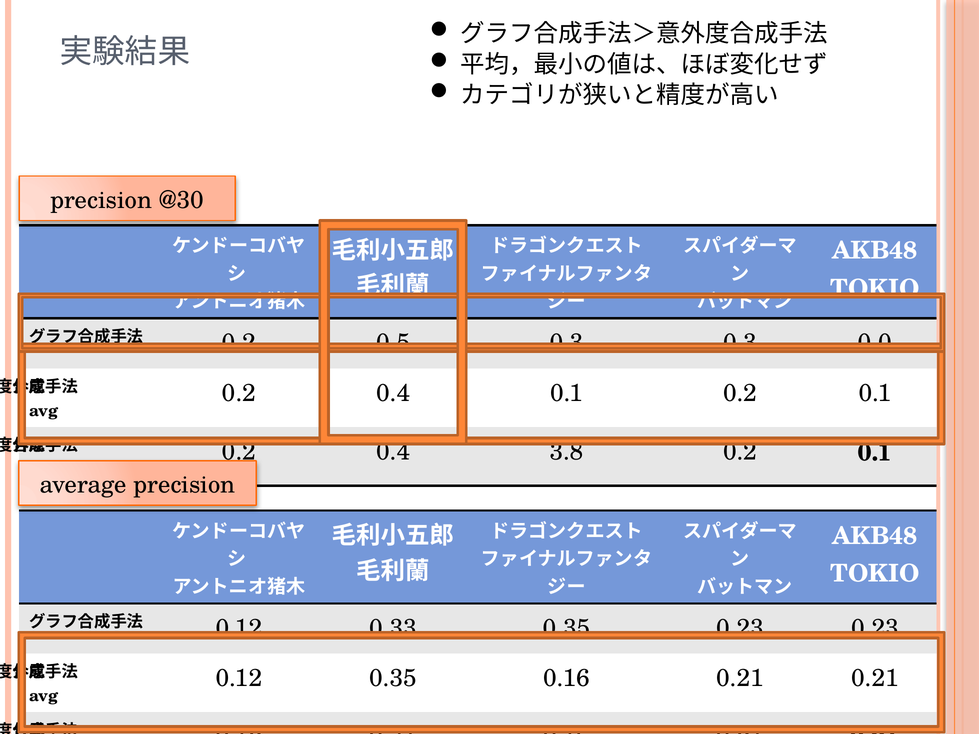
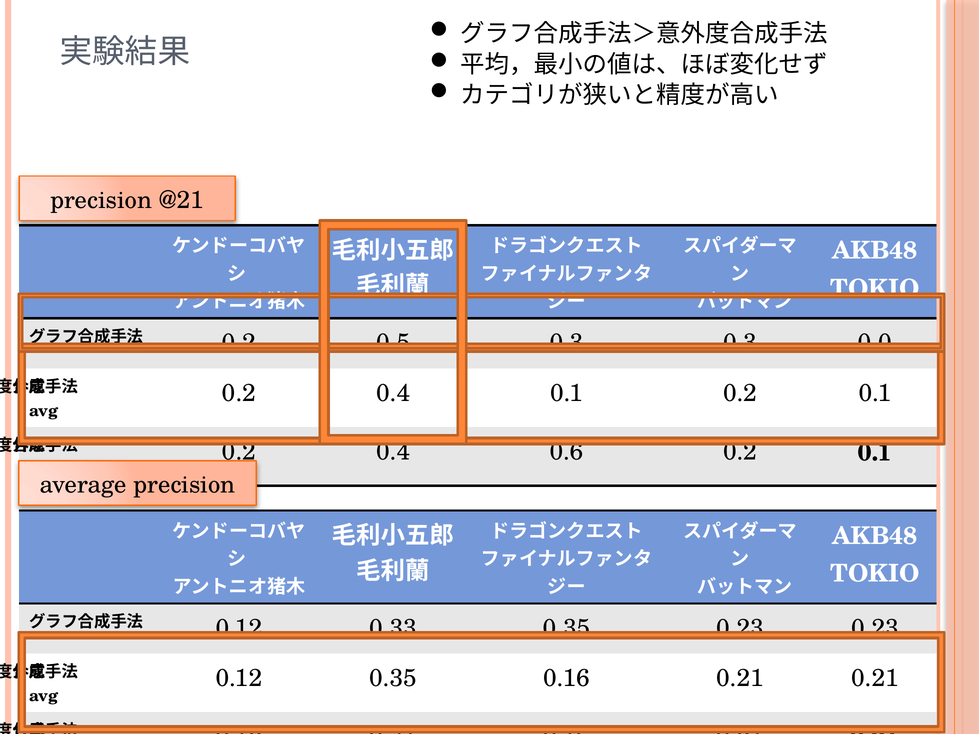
@30: @30 -> @21
3.8: 3.8 -> 0.6
